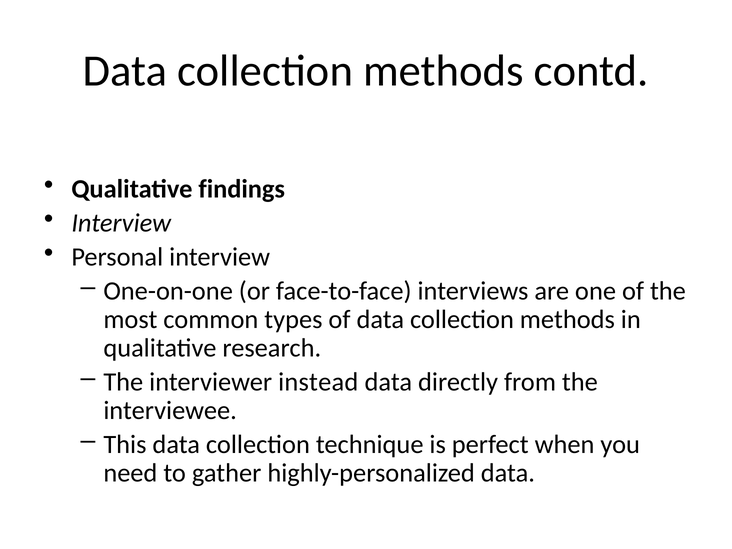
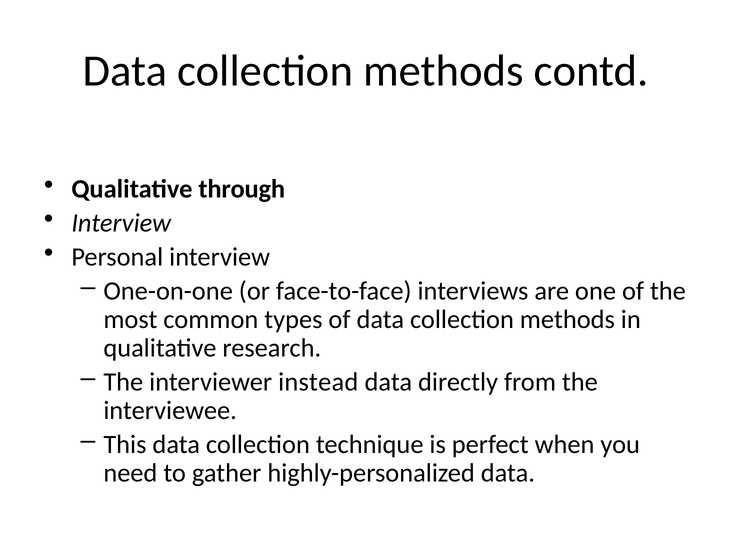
findings: findings -> through
